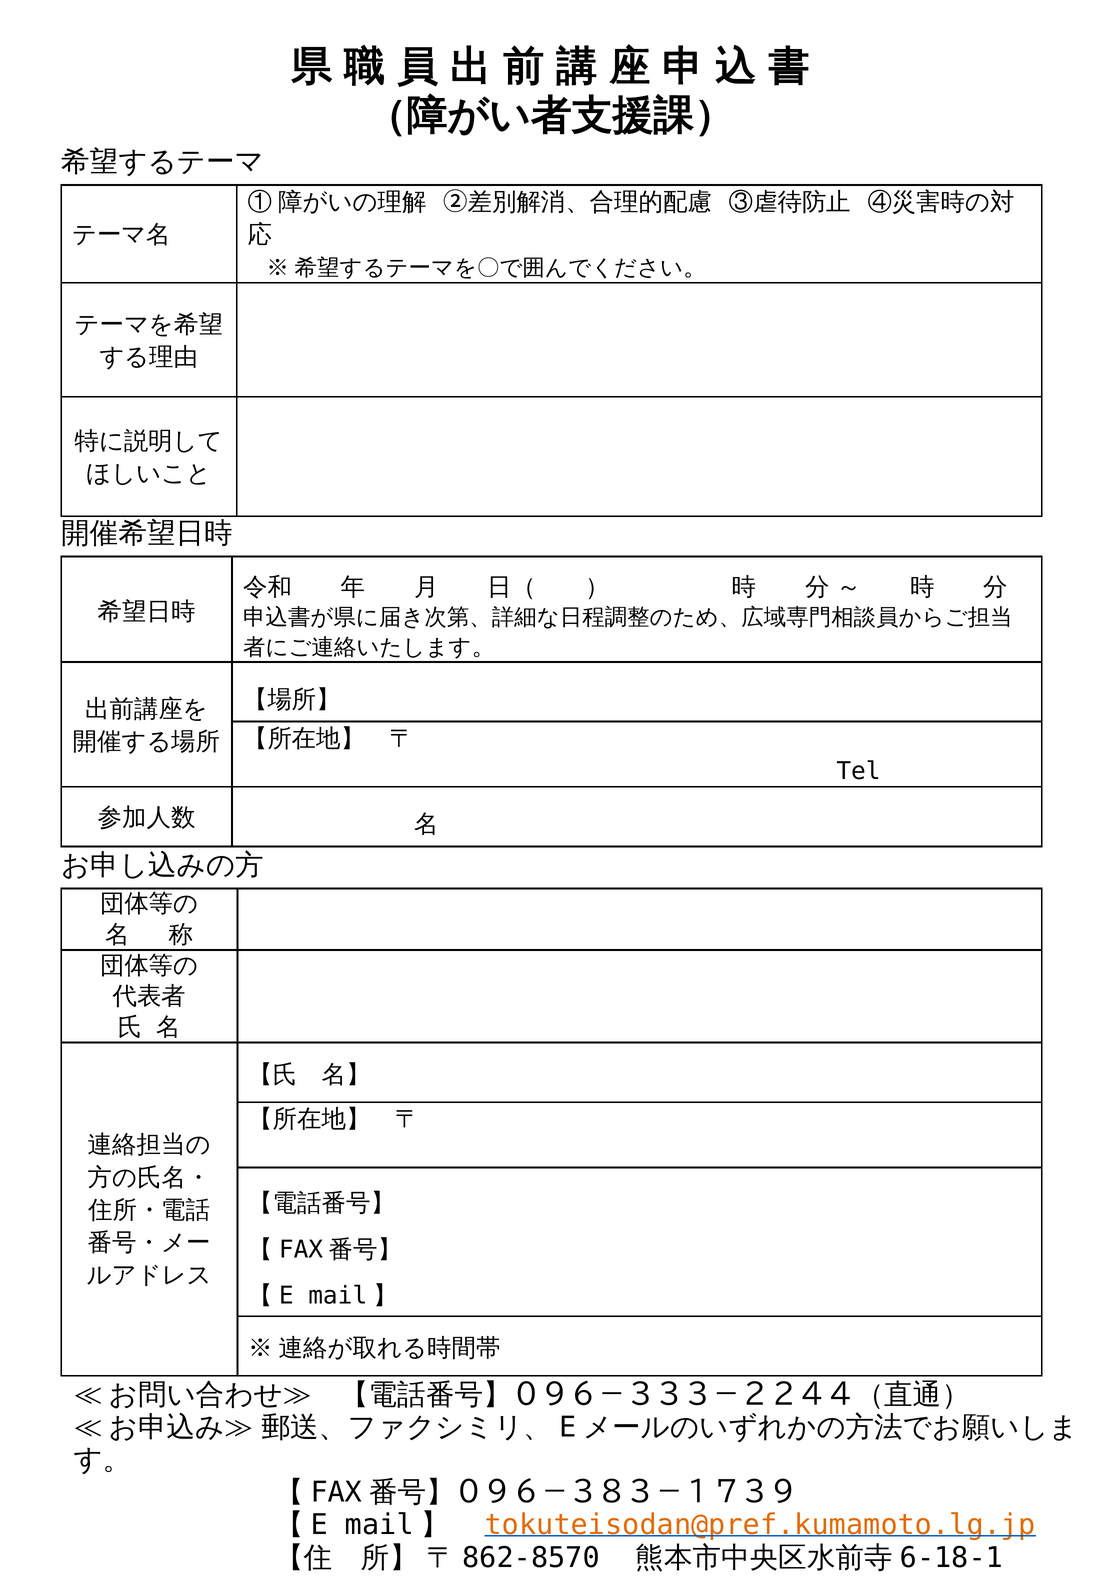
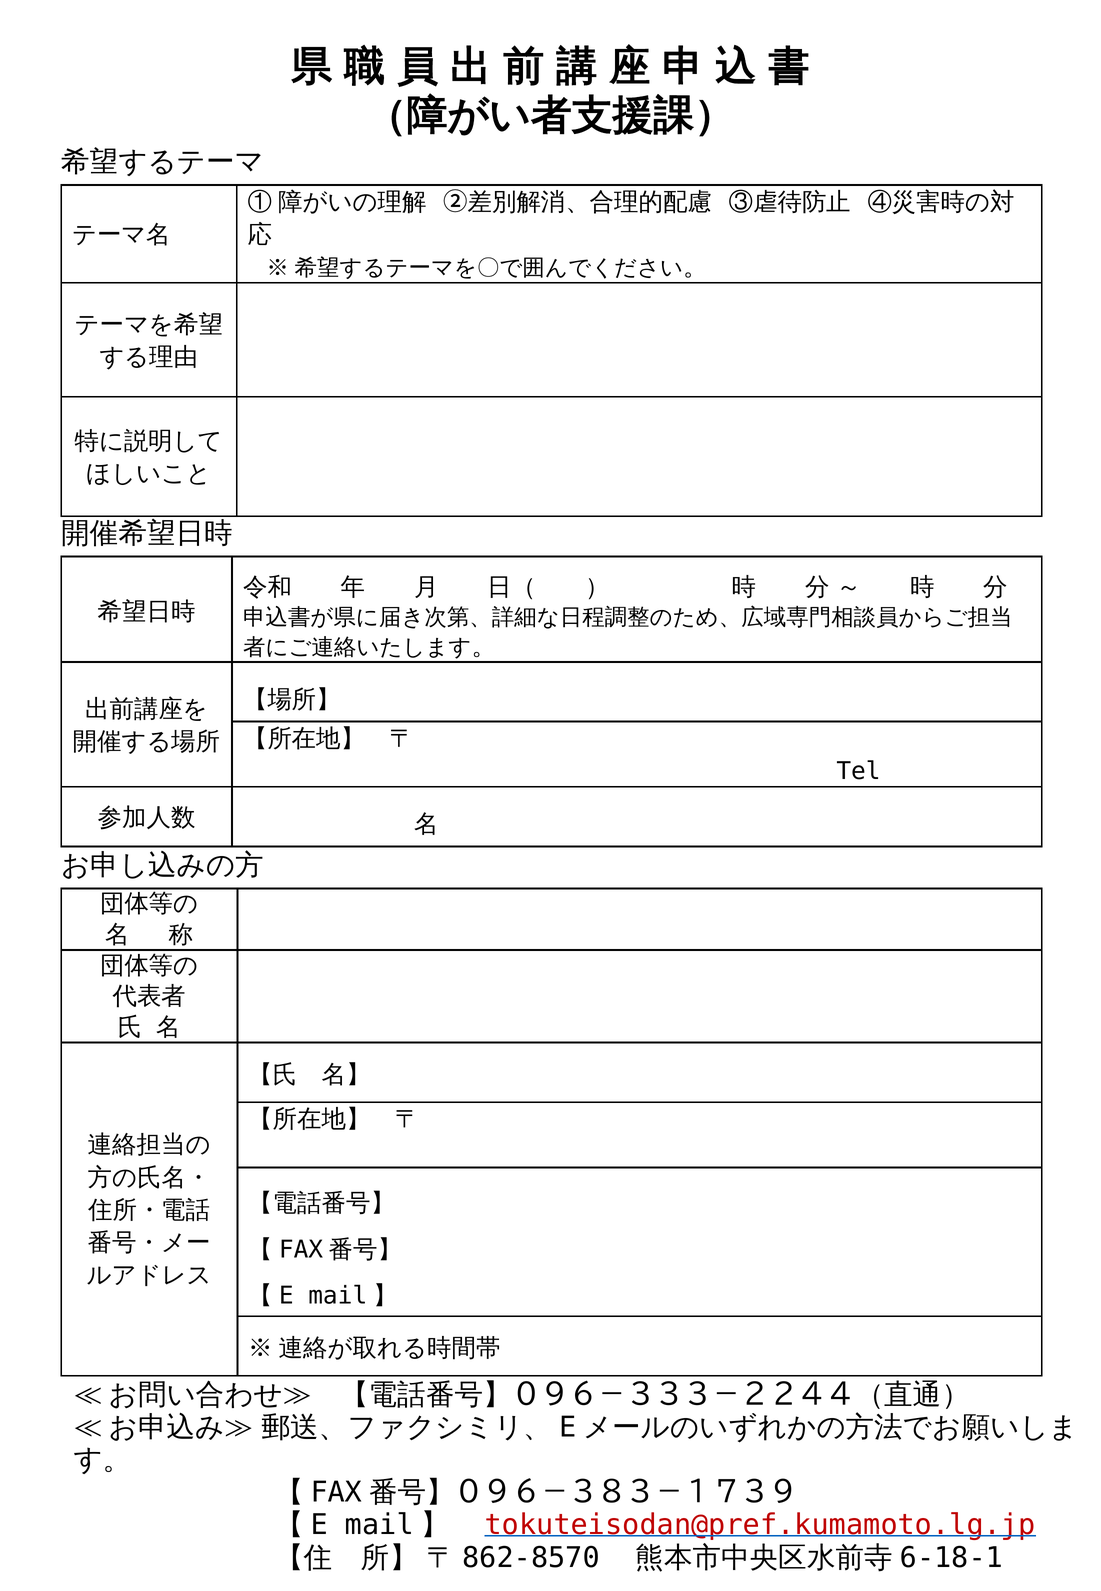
tokuteisodan@pref.kumamoto.lg.jp colour: orange -> red
